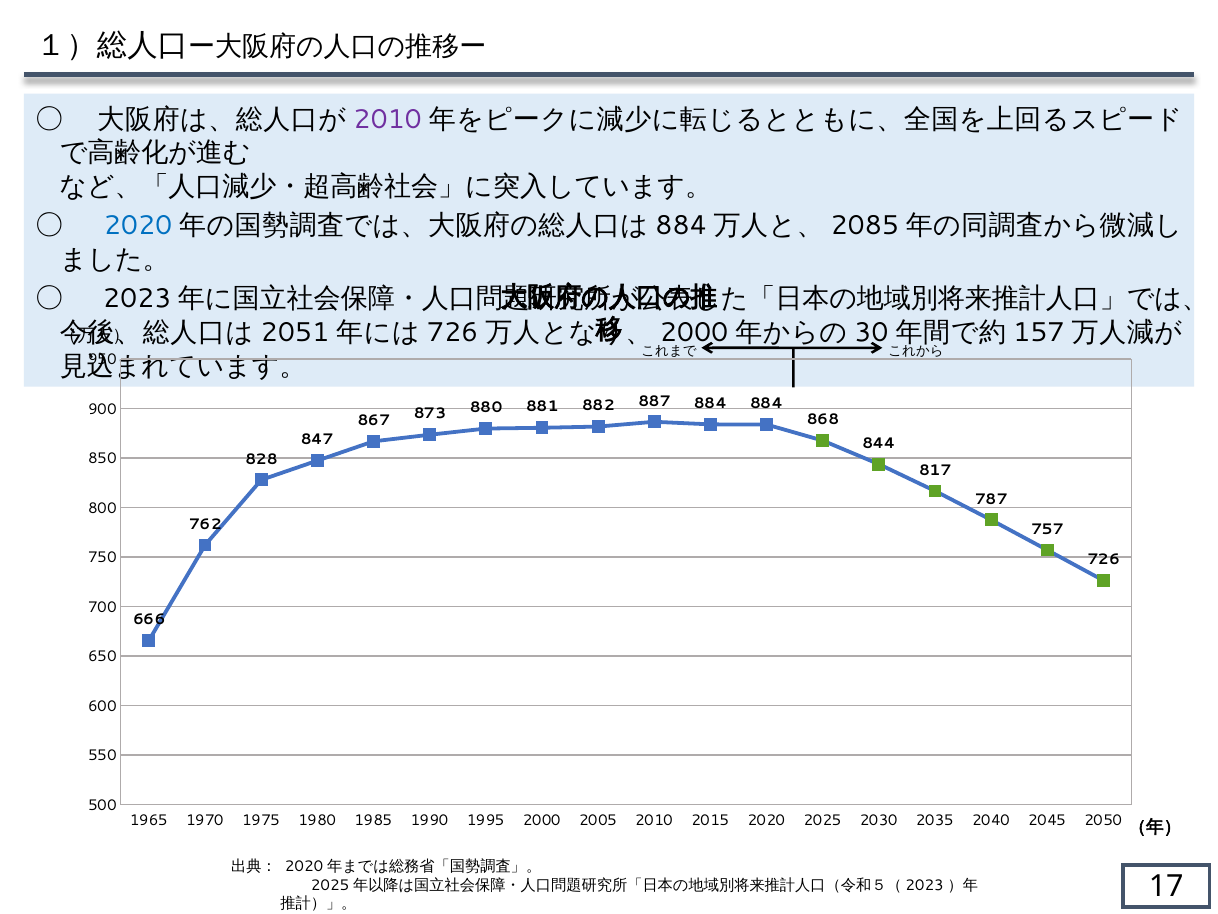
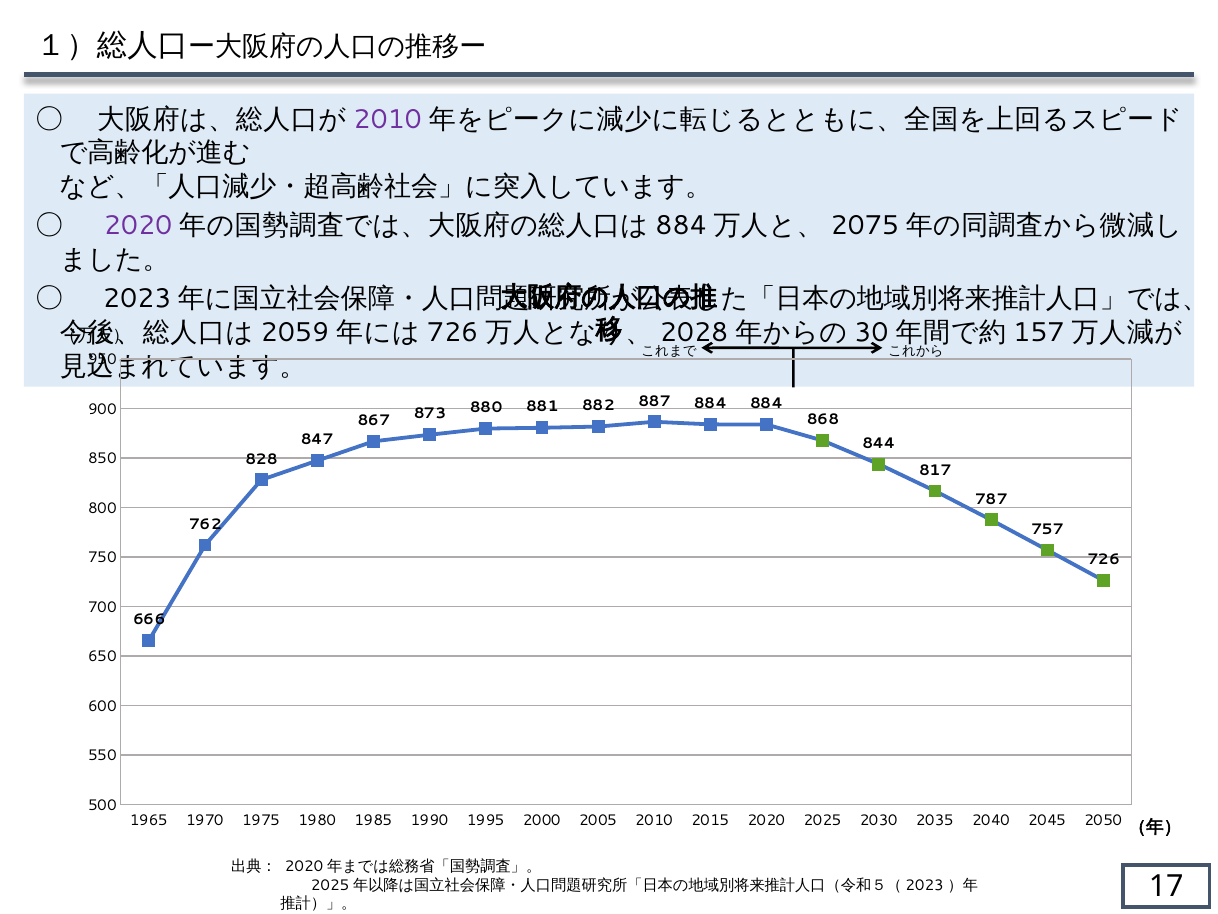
2020 at (138, 226) colour: blue -> purple
2085: 2085 -> 2075
2051: 2051 -> 2059
2000 at (694, 332): 2000 -> 2028
